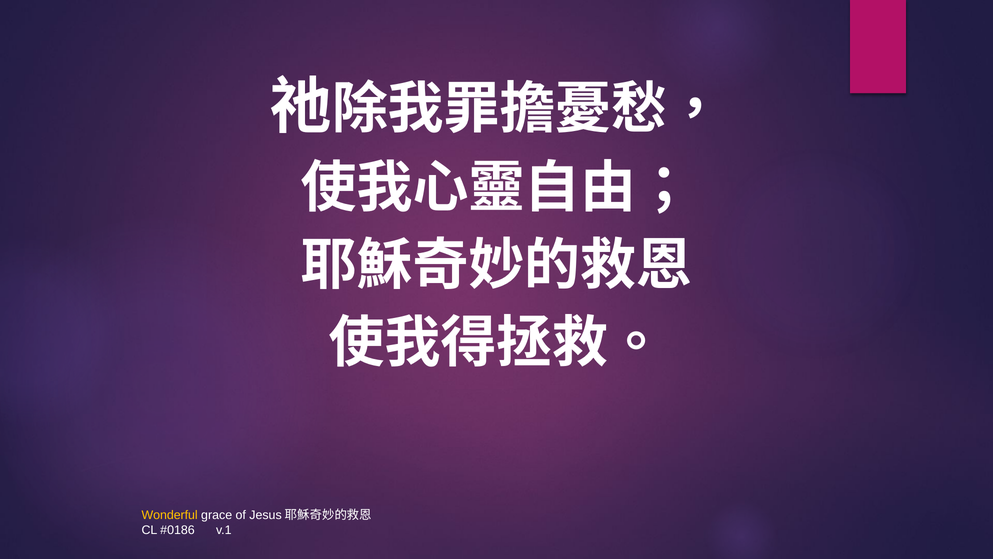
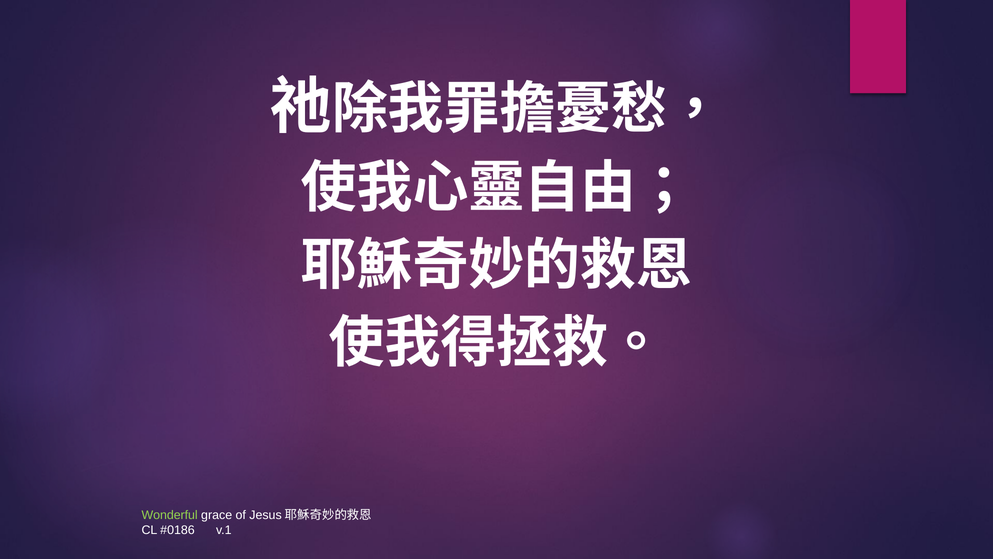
Wonderful colour: yellow -> light green
